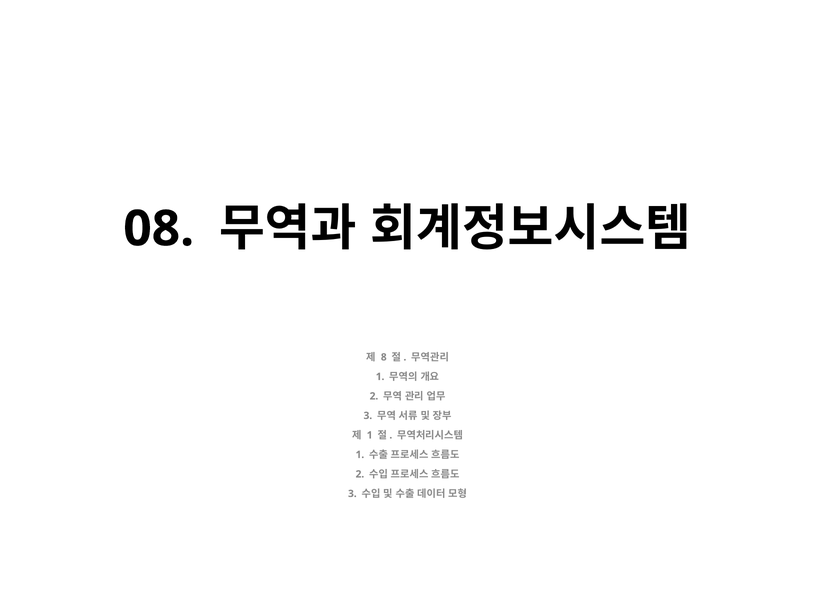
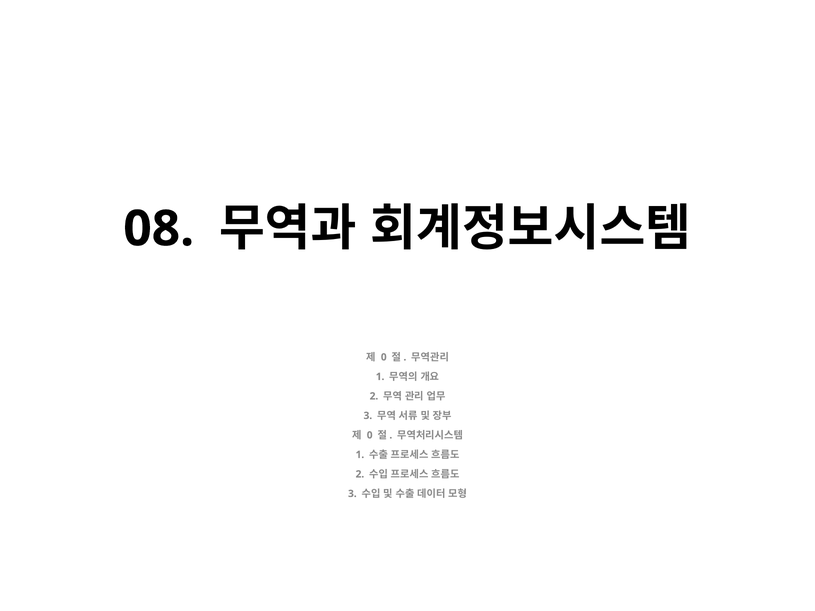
8 at (384, 357): 8 -> 0
1 at (370, 435): 1 -> 0
